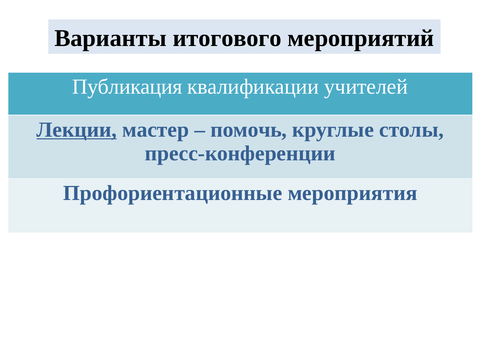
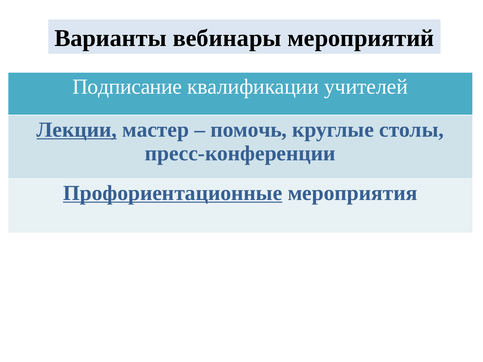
итогового: итогового -> вебинары
Публикация: Публикация -> Подписание
Профориентационные underline: none -> present
